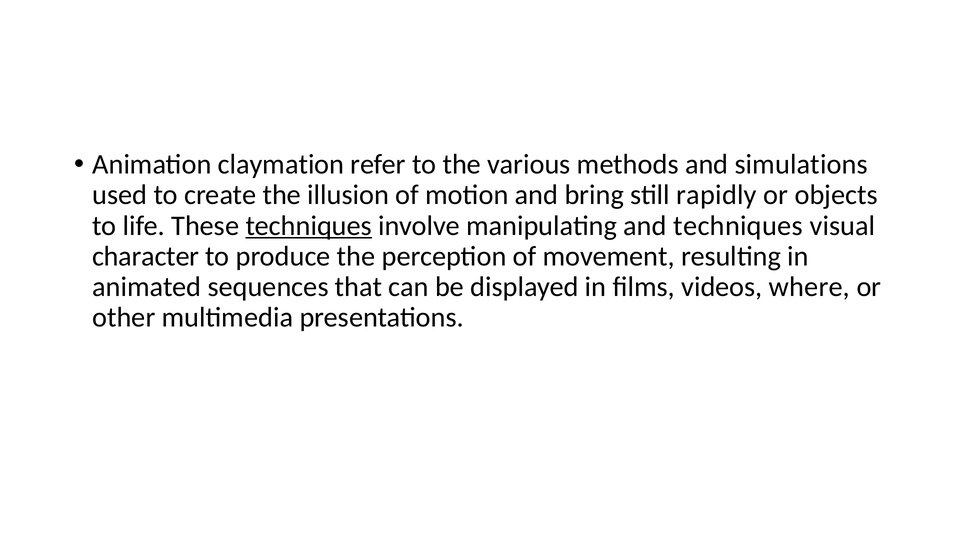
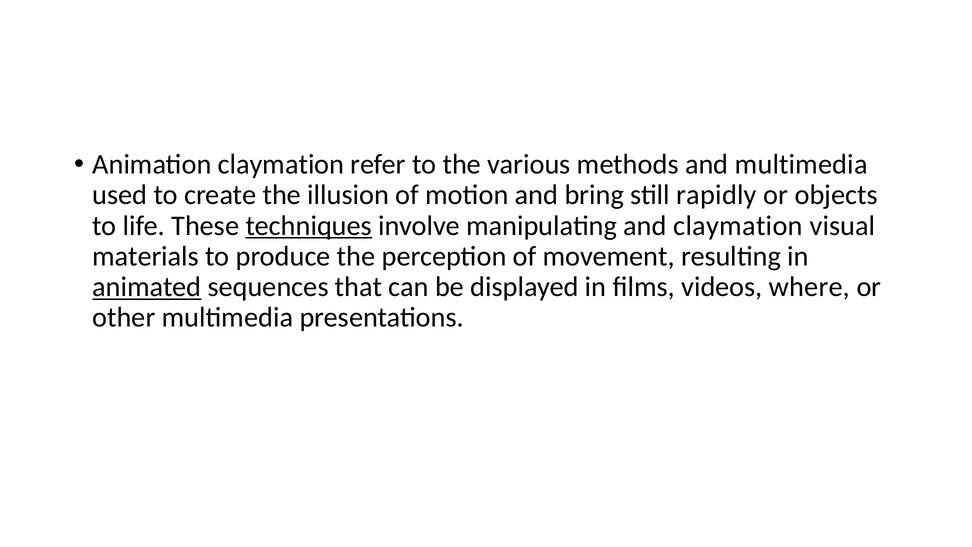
and simulations: simulations -> multimedia
and techniques: techniques -> claymation
character: character -> materials
animated underline: none -> present
